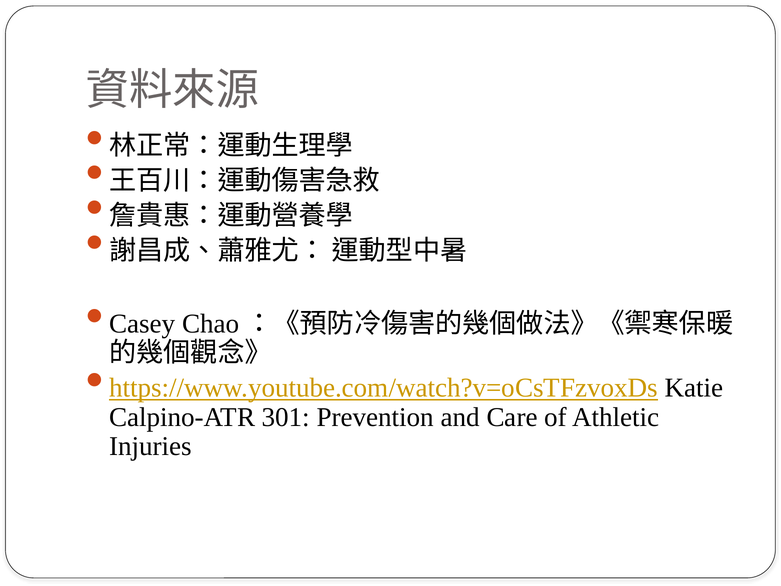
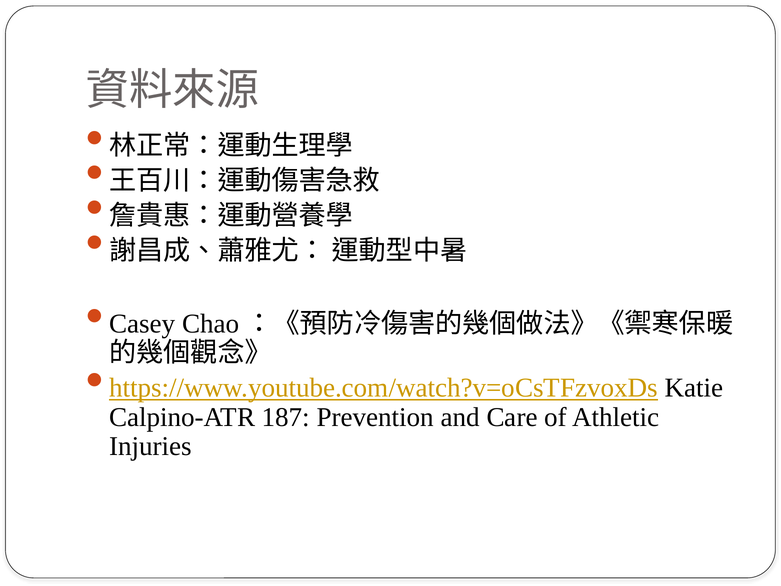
301: 301 -> 187
